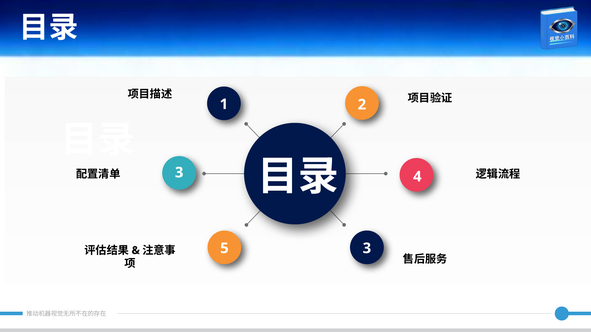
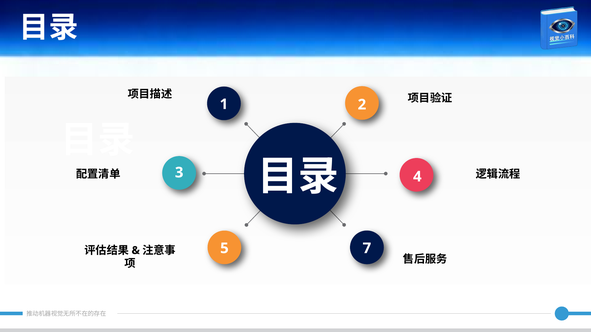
5 3: 3 -> 7
